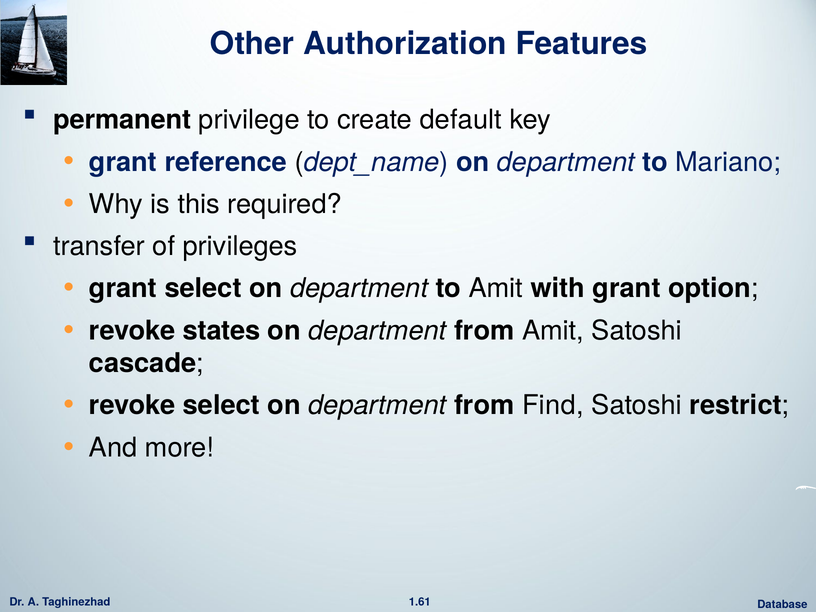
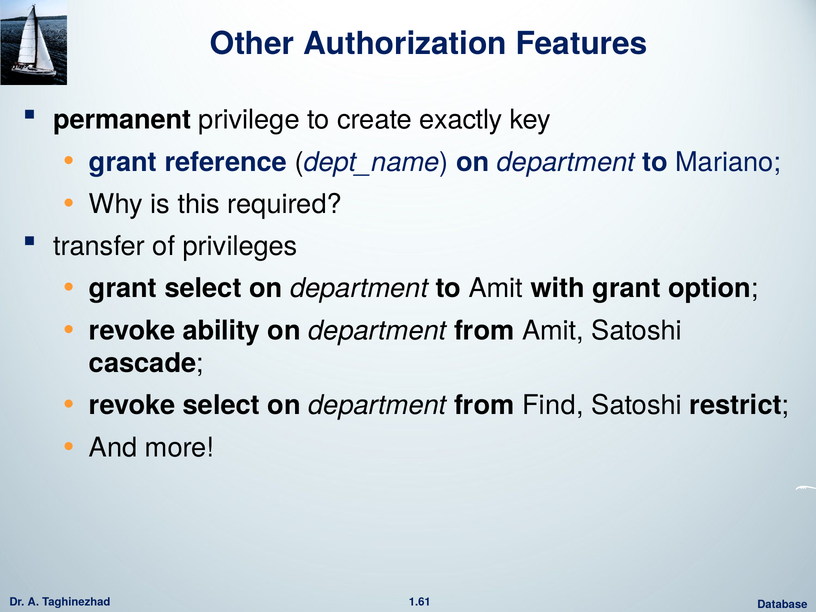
default: default -> exactly
states: states -> ability
